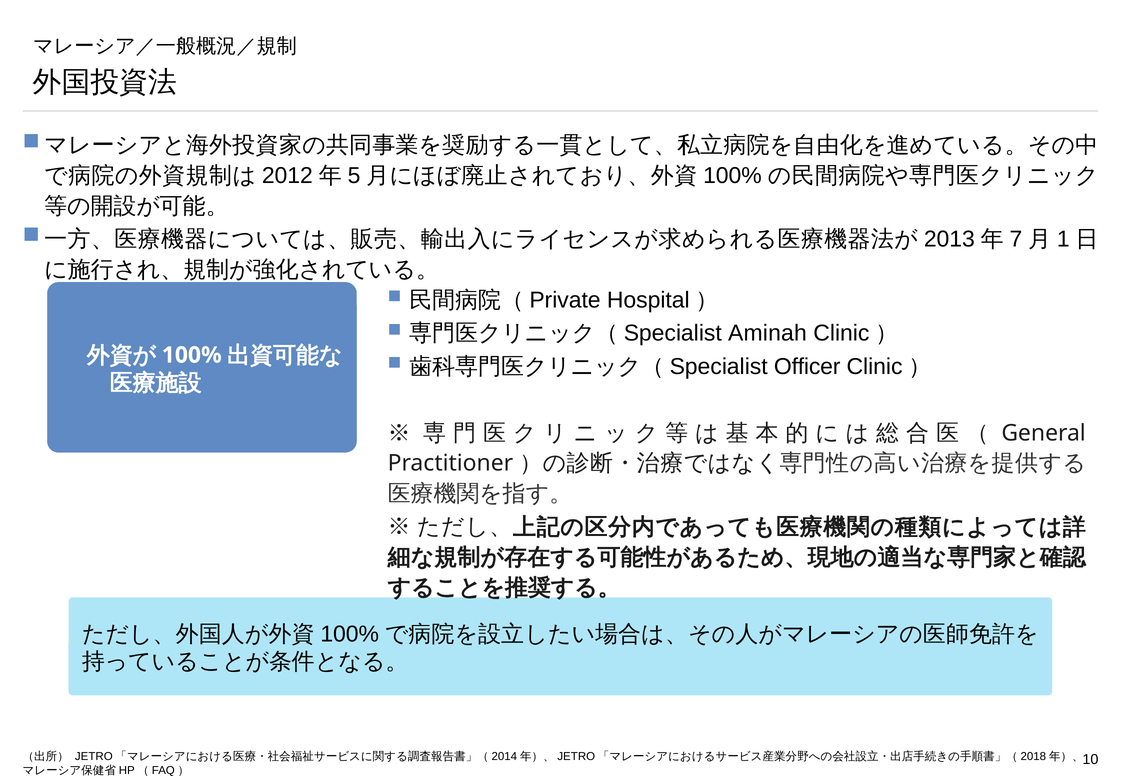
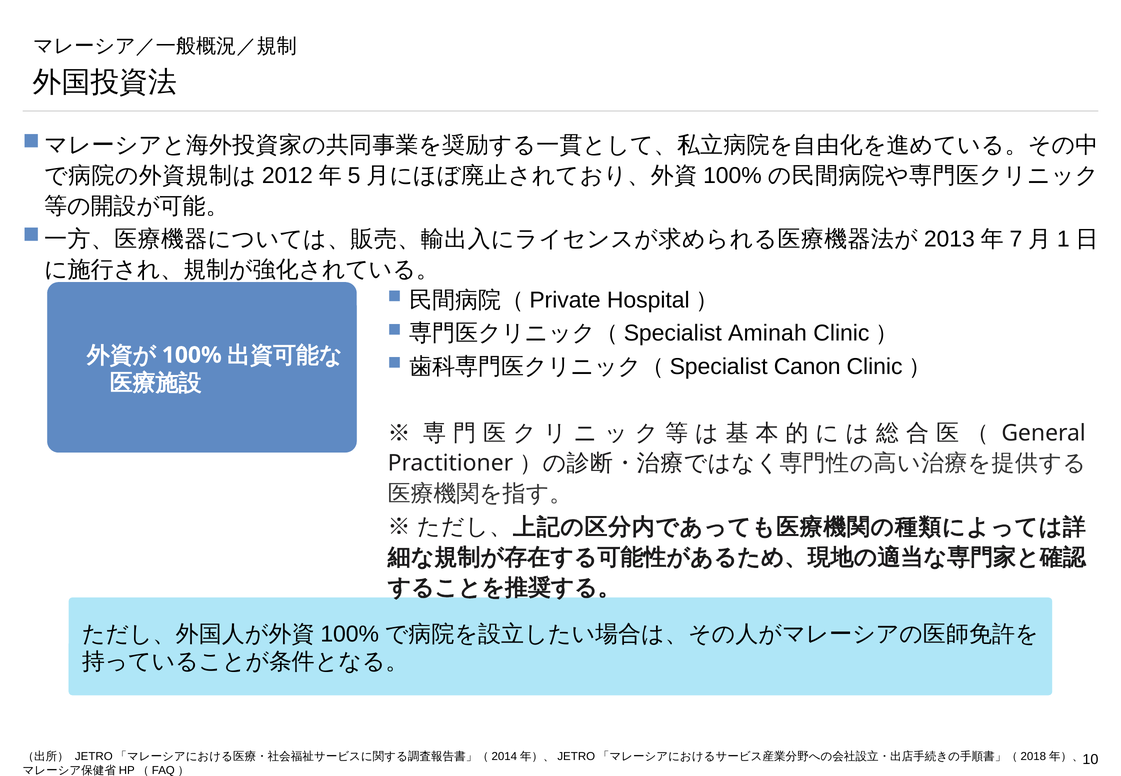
Officer: Officer -> Canon
